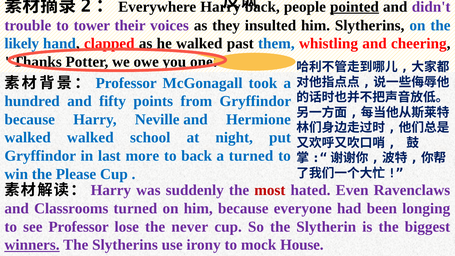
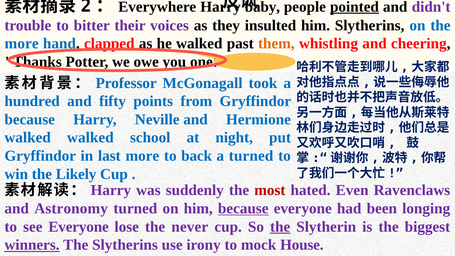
back at (262, 7): back -> baby
tower: tower -> bitter
likely at (22, 44): likely -> more
them colour: blue -> orange
Please: Please -> Likely
Classrooms: Classrooms -> Astronomy
because at (243, 208) underline: none -> present
see Professor: Professor -> Everyone
the at (280, 227) underline: none -> present
